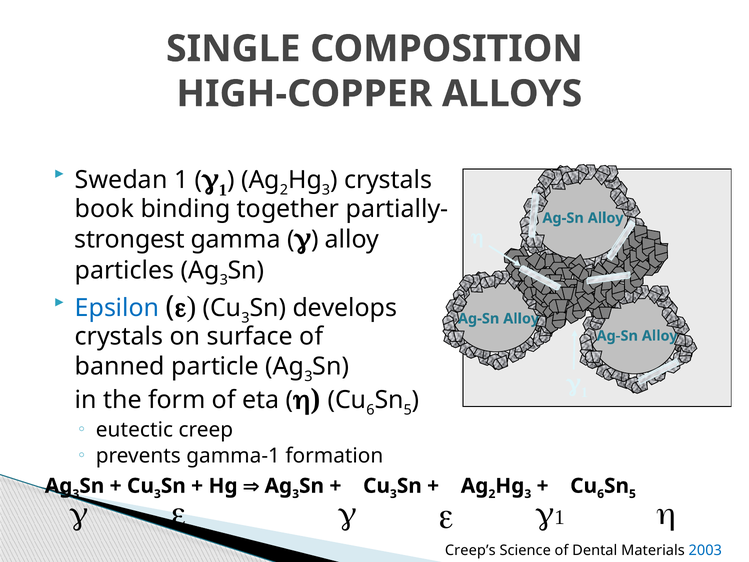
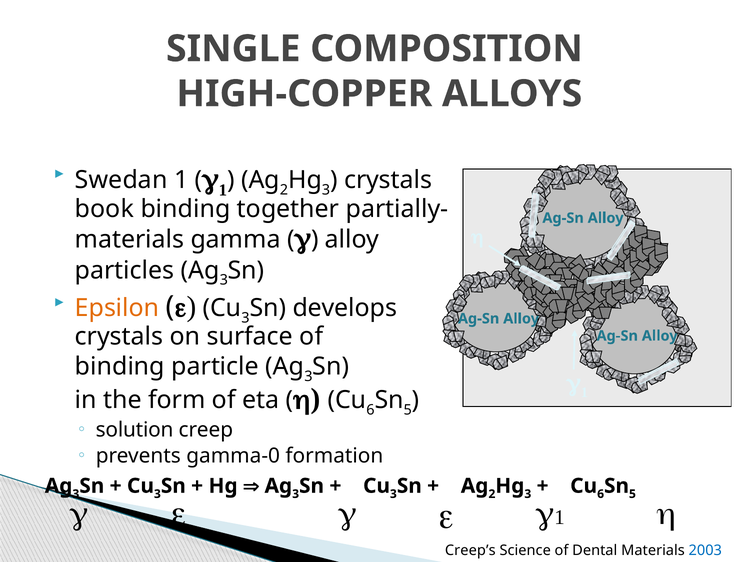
strongest at (130, 239): strongest -> materials
Epsilon colour: blue -> orange
banned at (120, 366): banned -> binding
eutectic: eutectic -> solution
gamma-1: gamma-1 -> gamma-0
